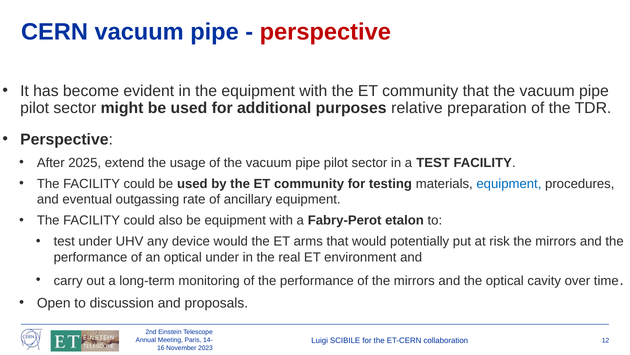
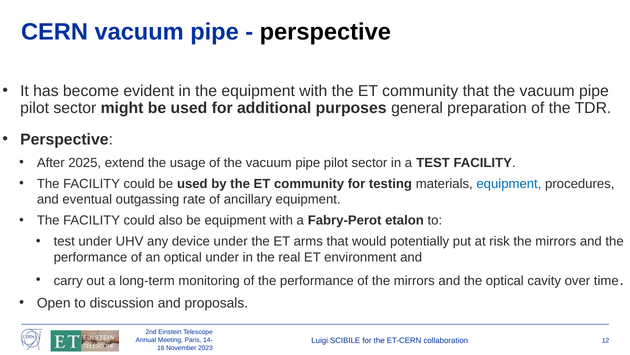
perspective at (325, 32) colour: red -> black
relative: relative -> general
device would: would -> under
